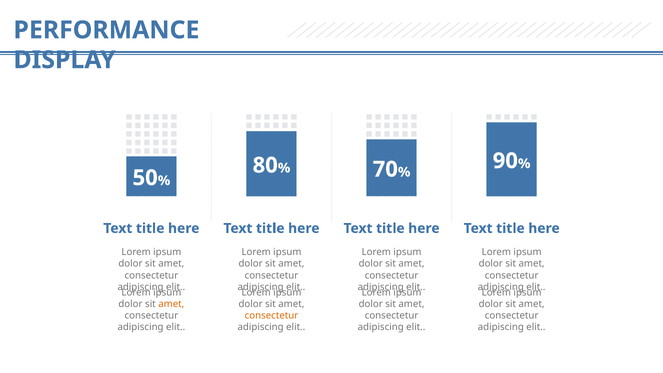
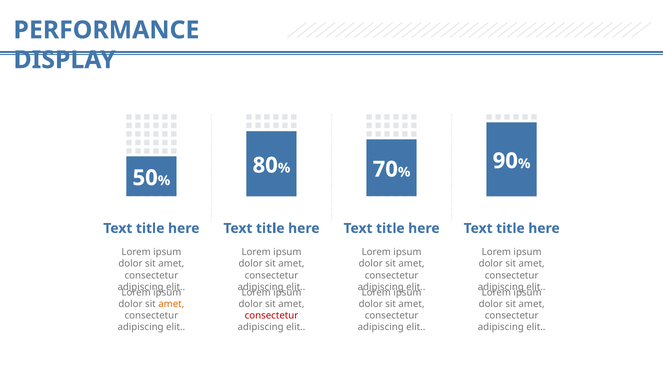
consectetur at (271, 315) colour: orange -> red
